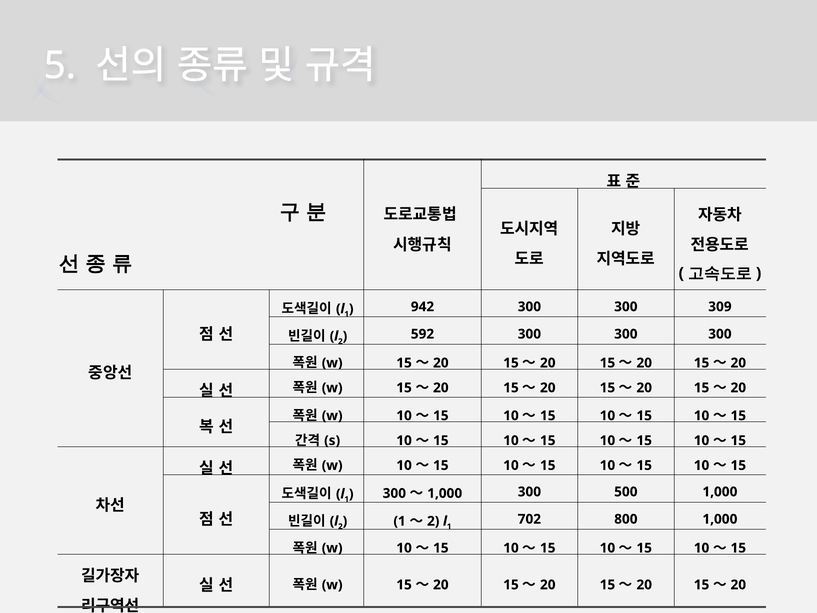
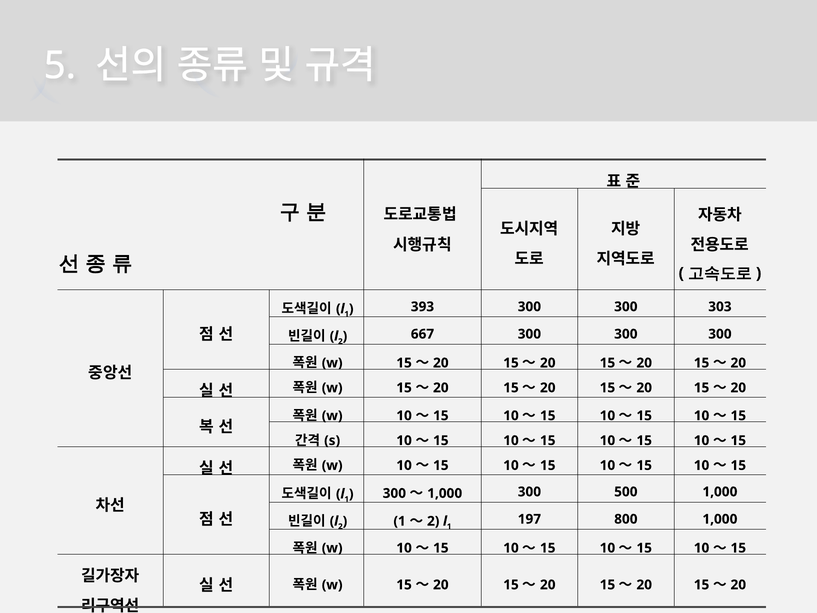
942: 942 -> 393
309: 309 -> 303
592: 592 -> 667
702: 702 -> 197
